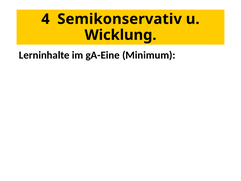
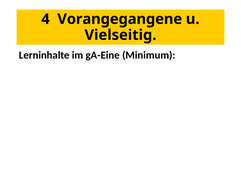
Semikonservativ: Semikonservativ -> Vorangegangene
Wicklung: Wicklung -> Vielseitig
